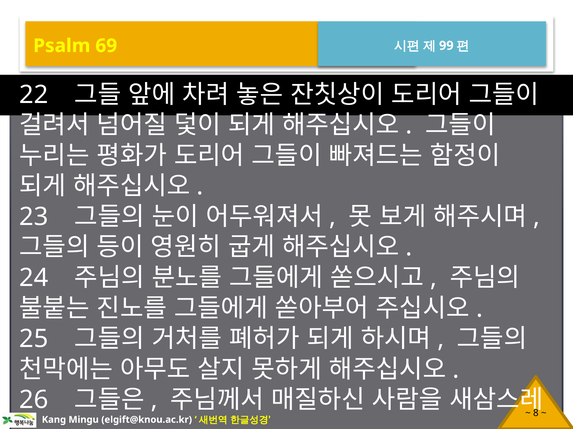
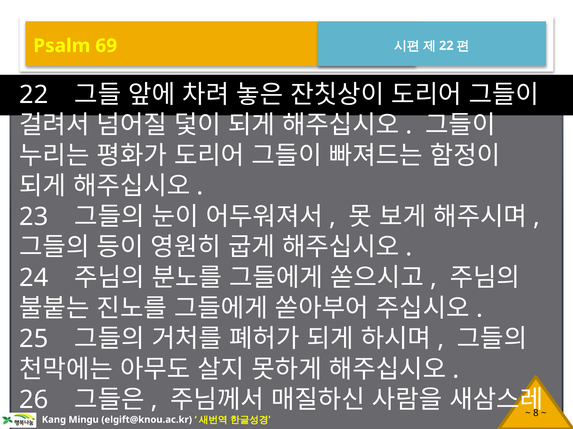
99 at (446, 46): 99 -> 22
